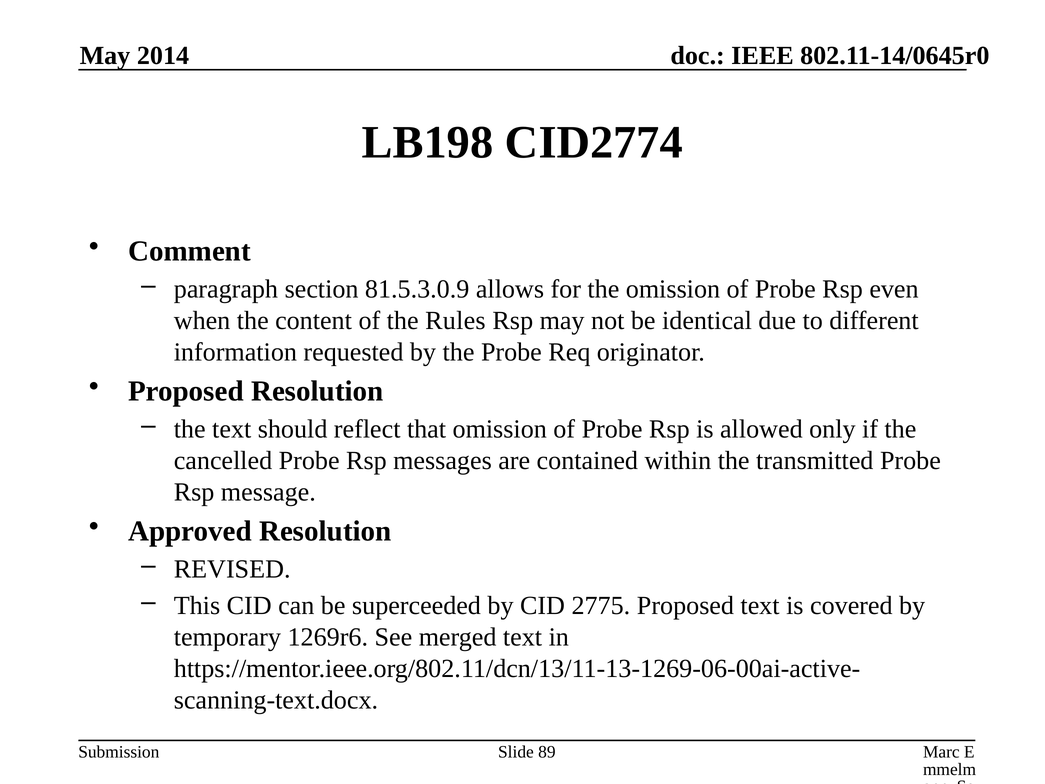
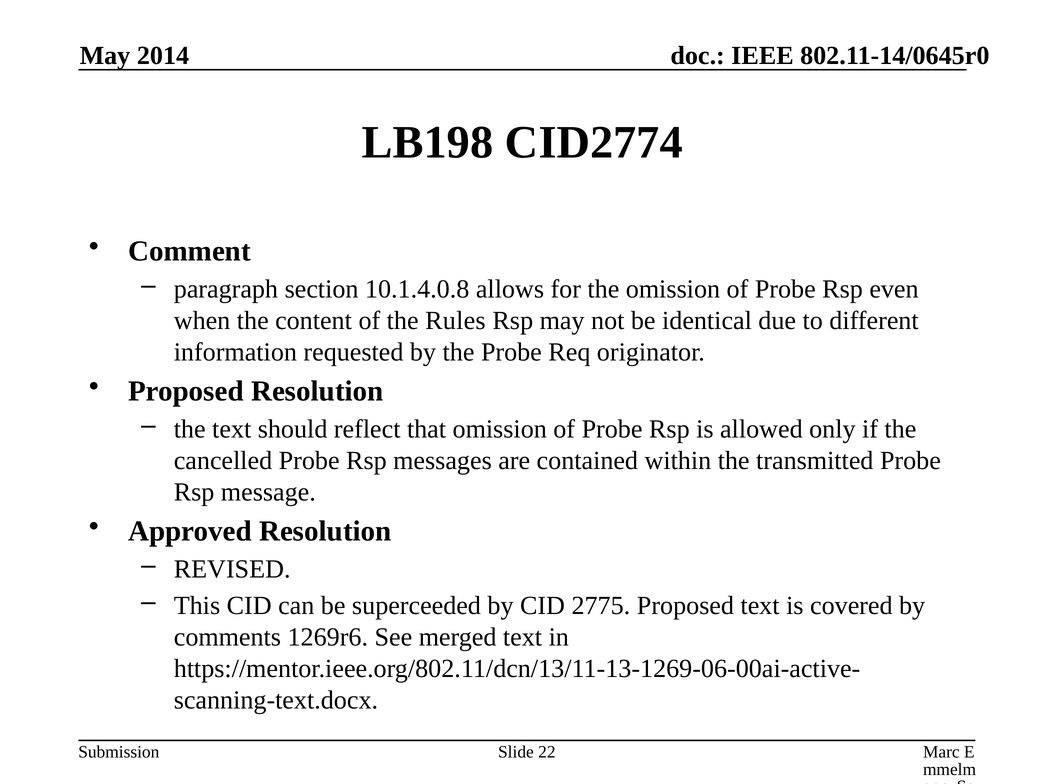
81.5.3.0.9: 81.5.3.0.9 -> 10.1.4.0.8
temporary: temporary -> comments
89: 89 -> 22
